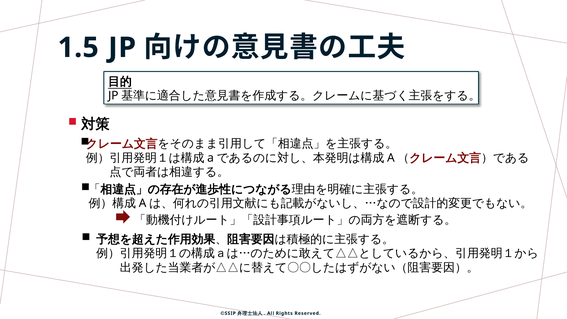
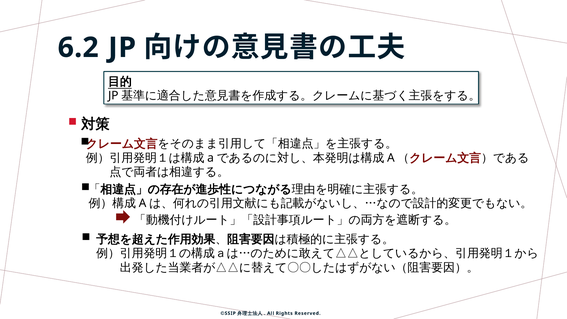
1.5: 1.5 -> 6.2
